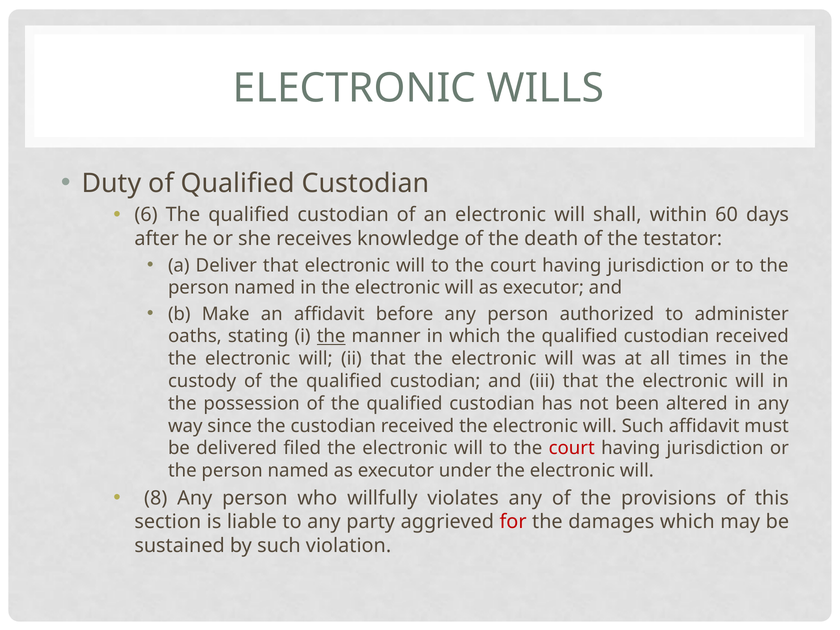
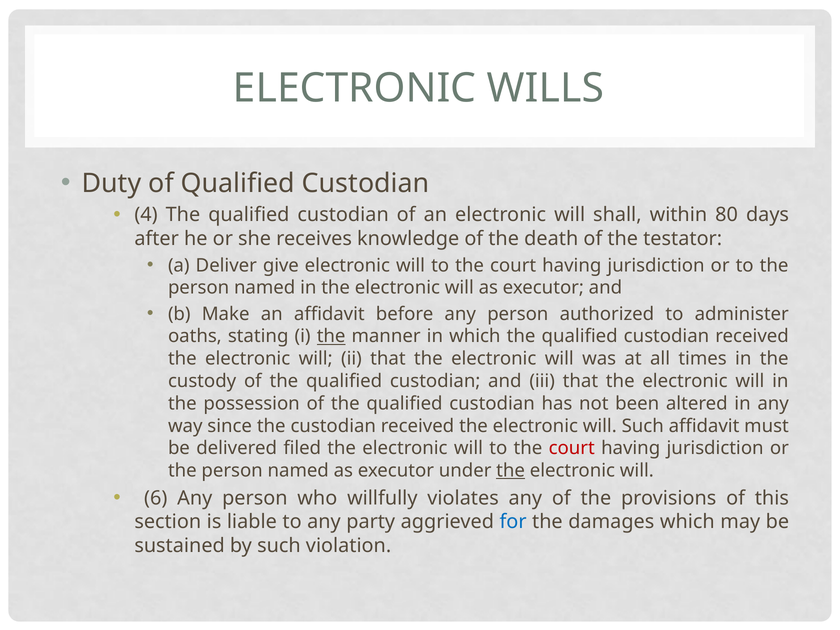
6: 6 -> 4
60: 60 -> 80
Deliver that: that -> give
the at (511, 471) underline: none -> present
8: 8 -> 6
for colour: red -> blue
